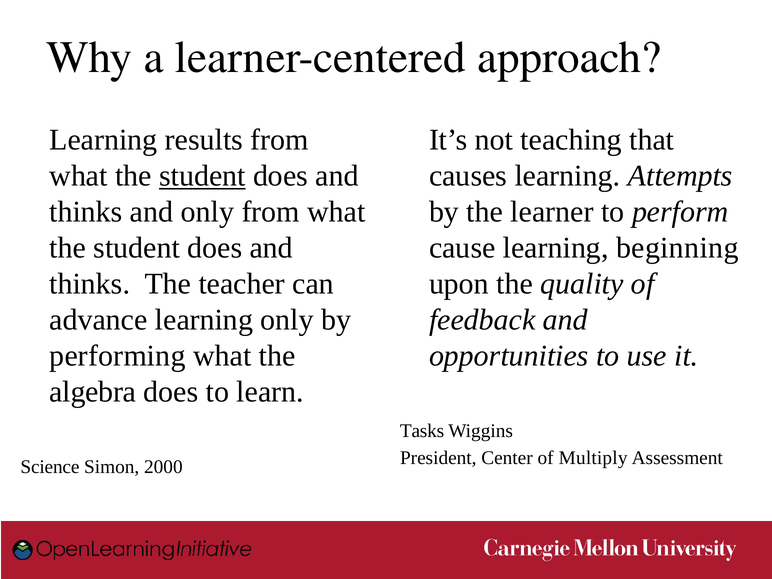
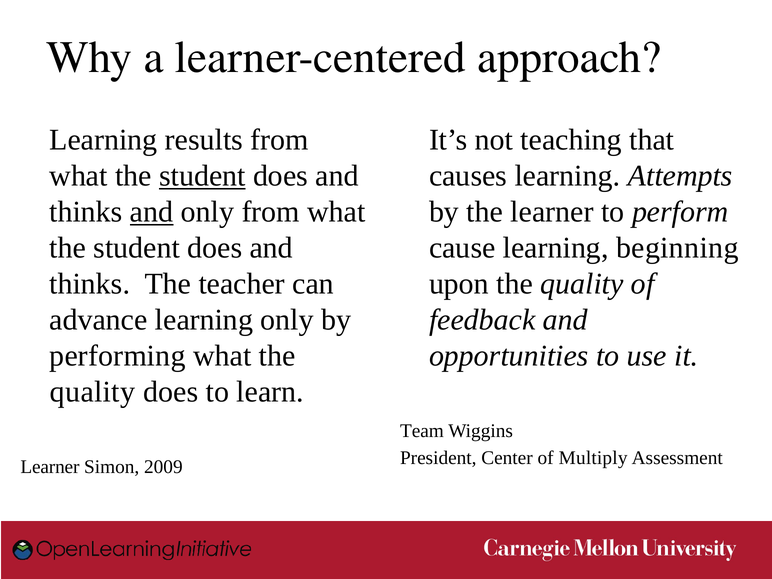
and at (152, 212) underline: none -> present
algebra at (93, 392): algebra -> quality
Tasks: Tasks -> Team
Science at (50, 467): Science -> Learner
2000: 2000 -> 2009
